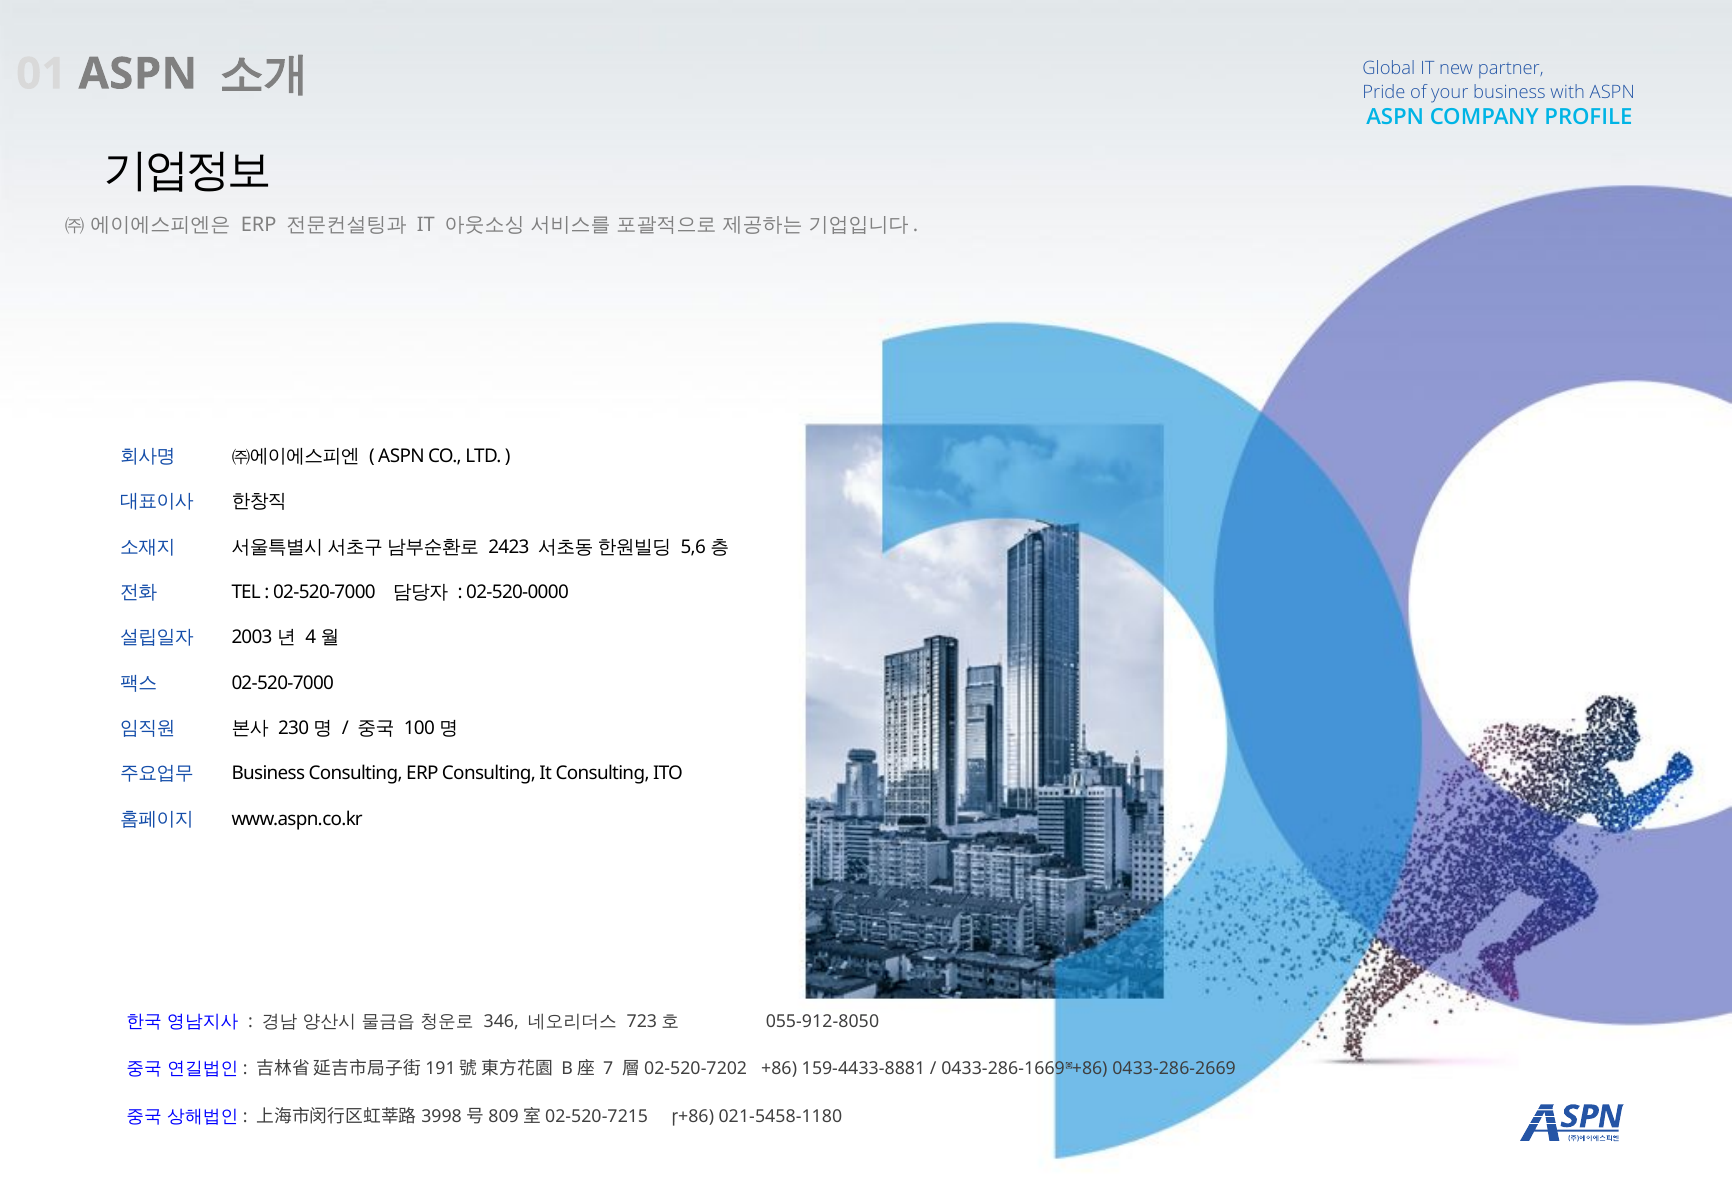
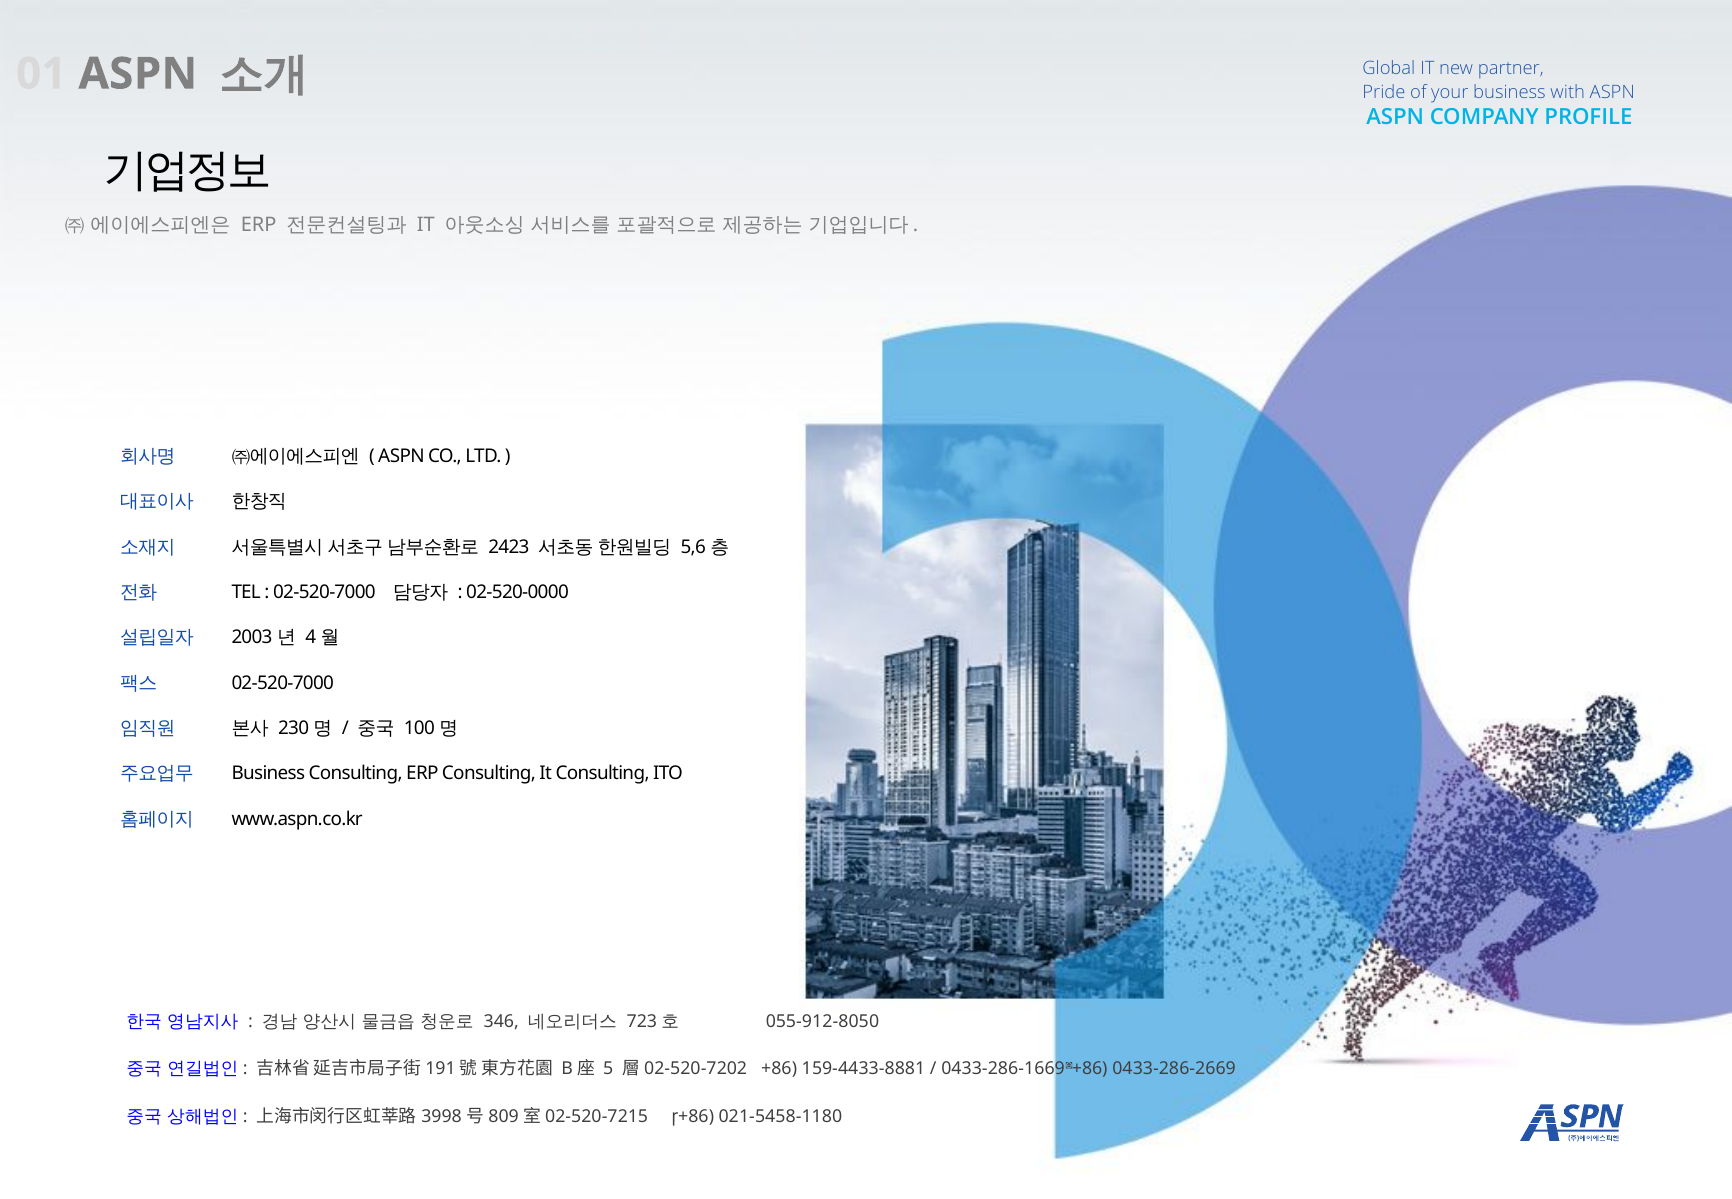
7: 7 -> 5
